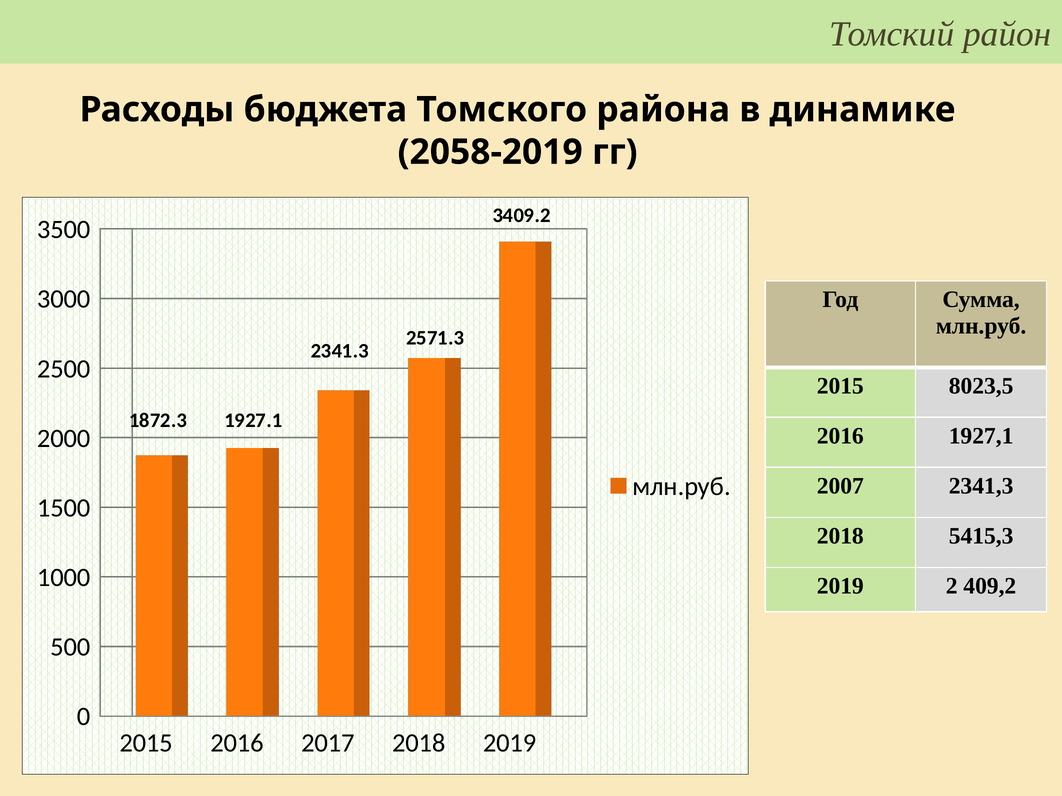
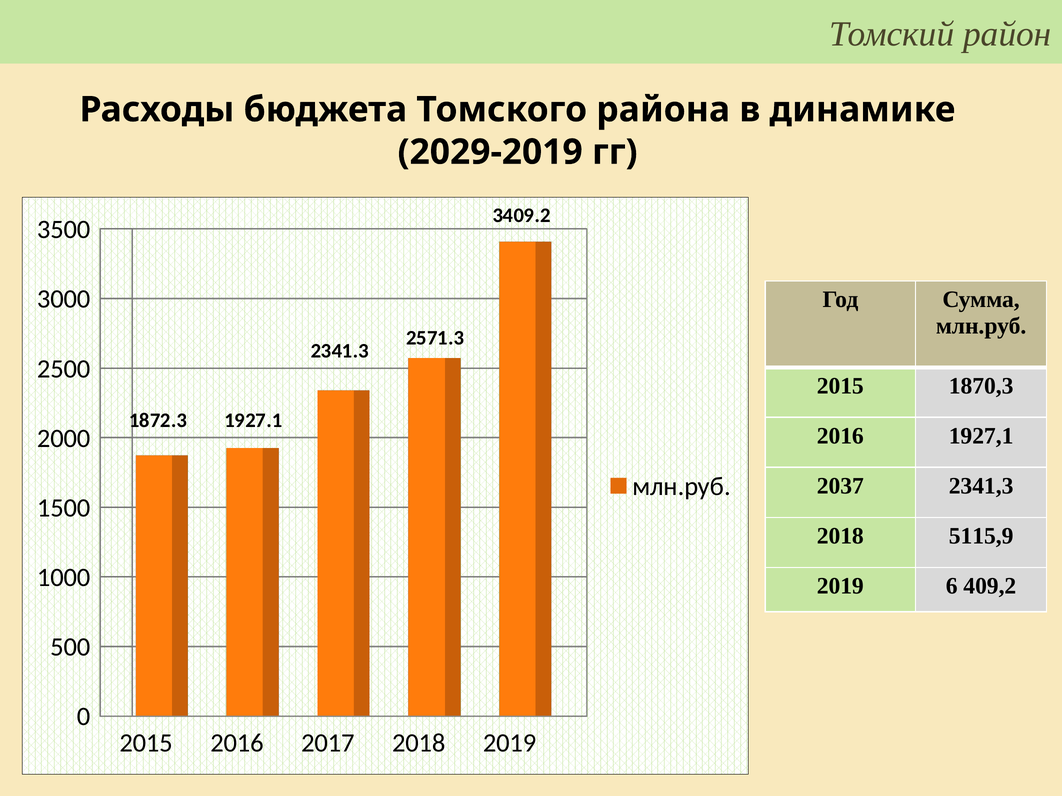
2058-2019: 2058-2019 -> 2029-2019
8023,5: 8023,5 -> 1870,3
2007: 2007 -> 2037
5415,3: 5415,3 -> 5115,9
2: 2 -> 6
